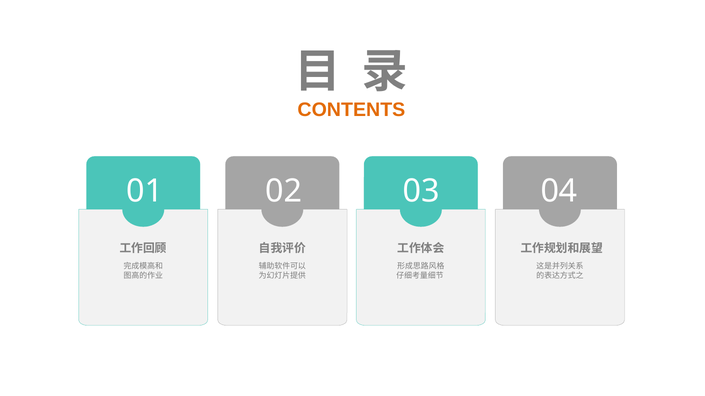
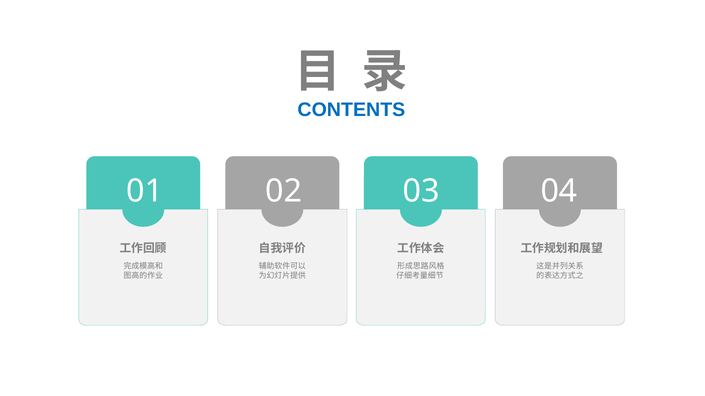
CONTENTS colour: orange -> blue
